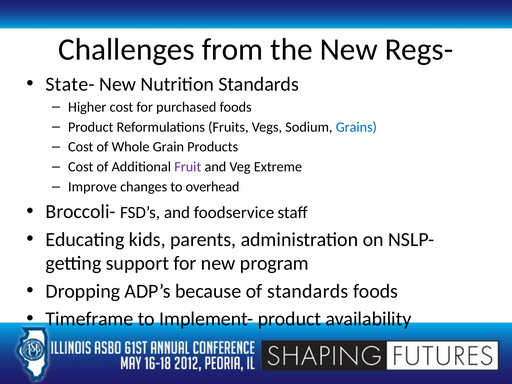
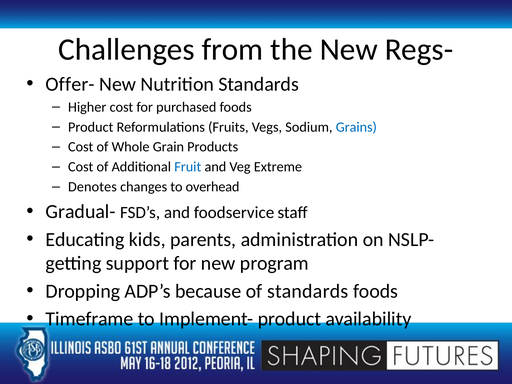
State-: State- -> Offer-
Fruit colour: purple -> blue
Improve: Improve -> Denotes
Broccoli-: Broccoli- -> Gradual-
